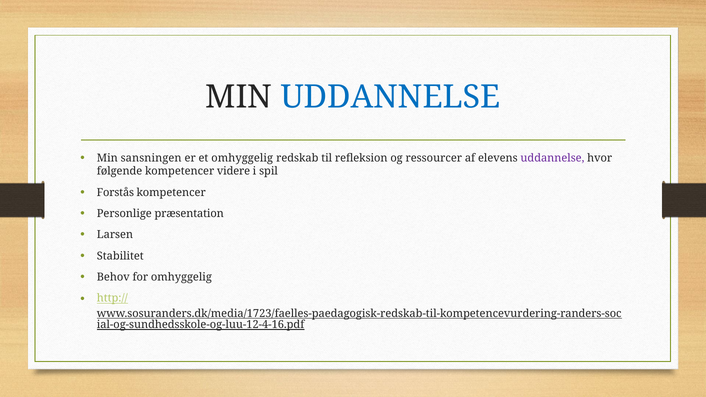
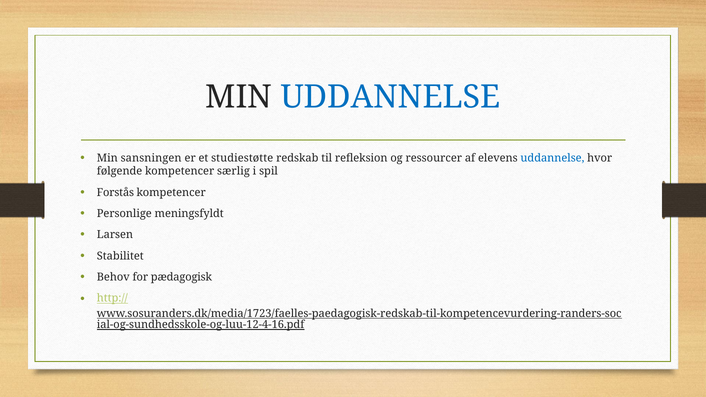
et omhyggelig: omhyggelig -> studiestøtte
uddannelse at (552, 158) colour: purple -> blue
videre: videre -> særlig
præsentation: præsentation -> meningsfyldt
for omhyggelig: omhyggelig -> pædagogisk
